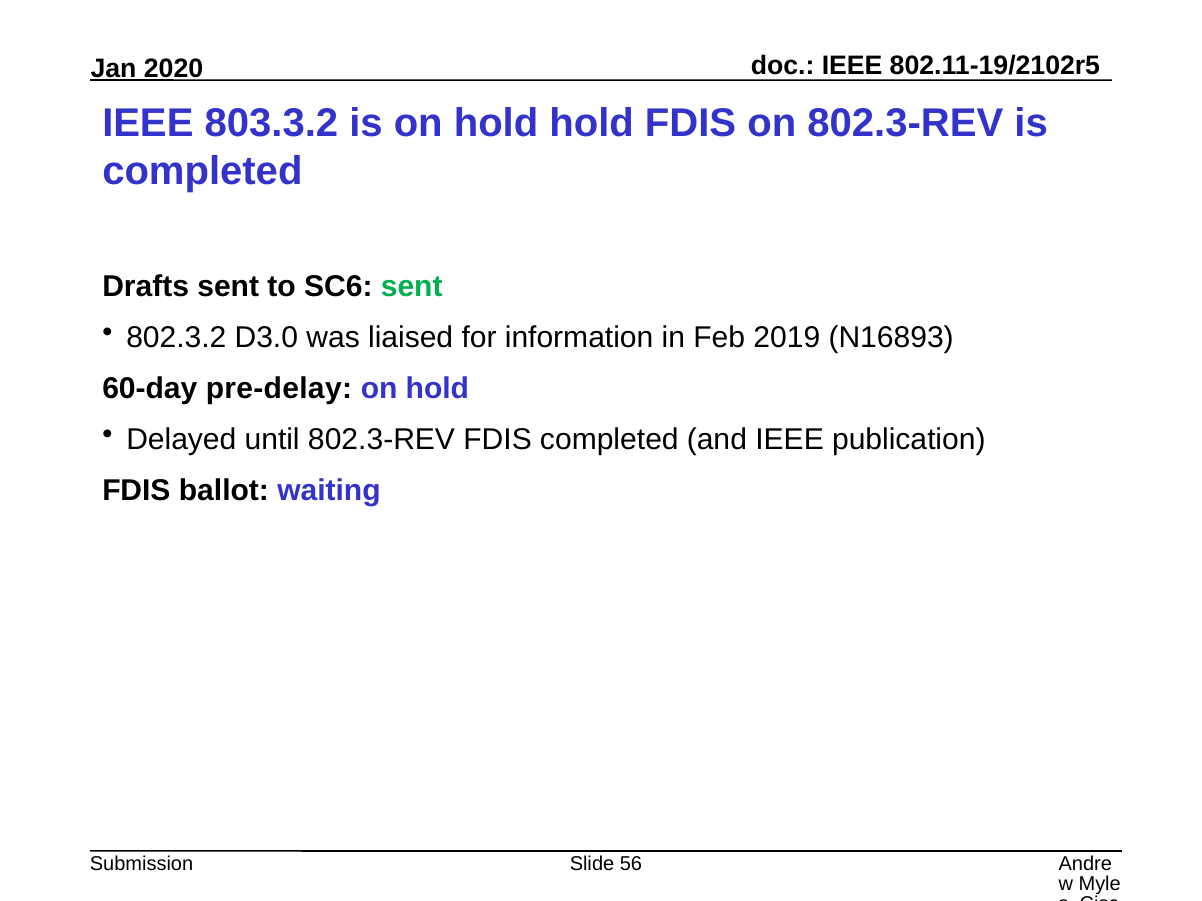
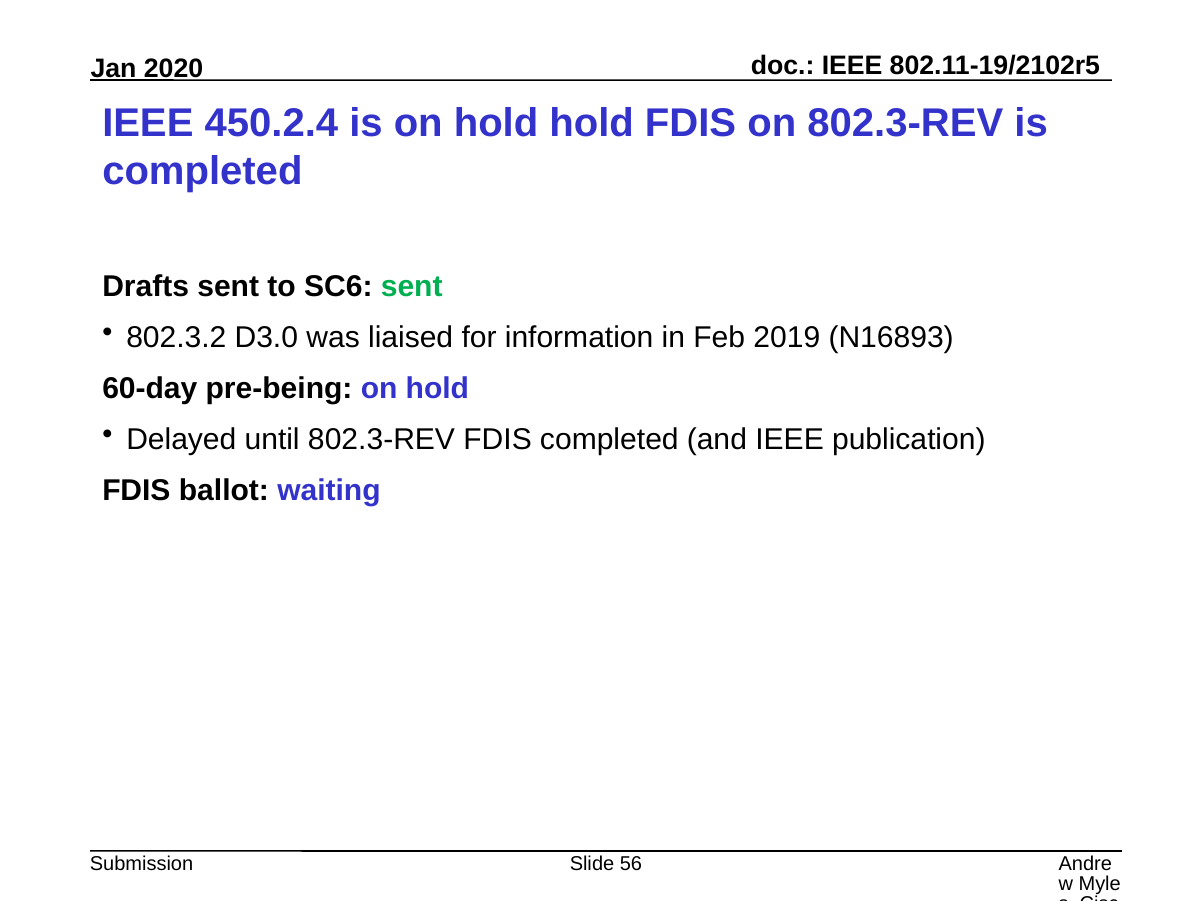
803.3.2: 803.3.2 -> 450.2.4
pre-delay: pre-delay -> pre-being
